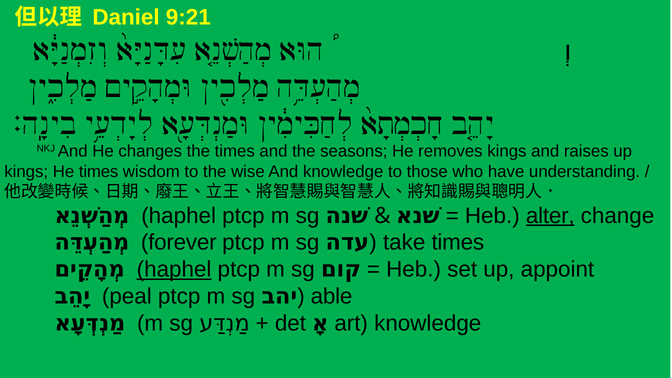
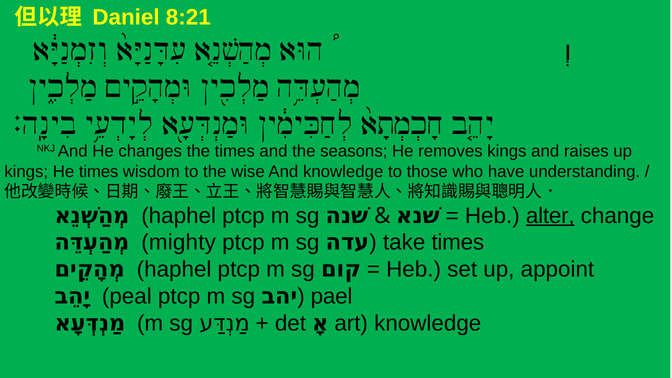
9:21: 9:21 -> 8:21
forever: forever -> mighty
haphel at (174, 270) underline: present -> none
able: able -> pael
